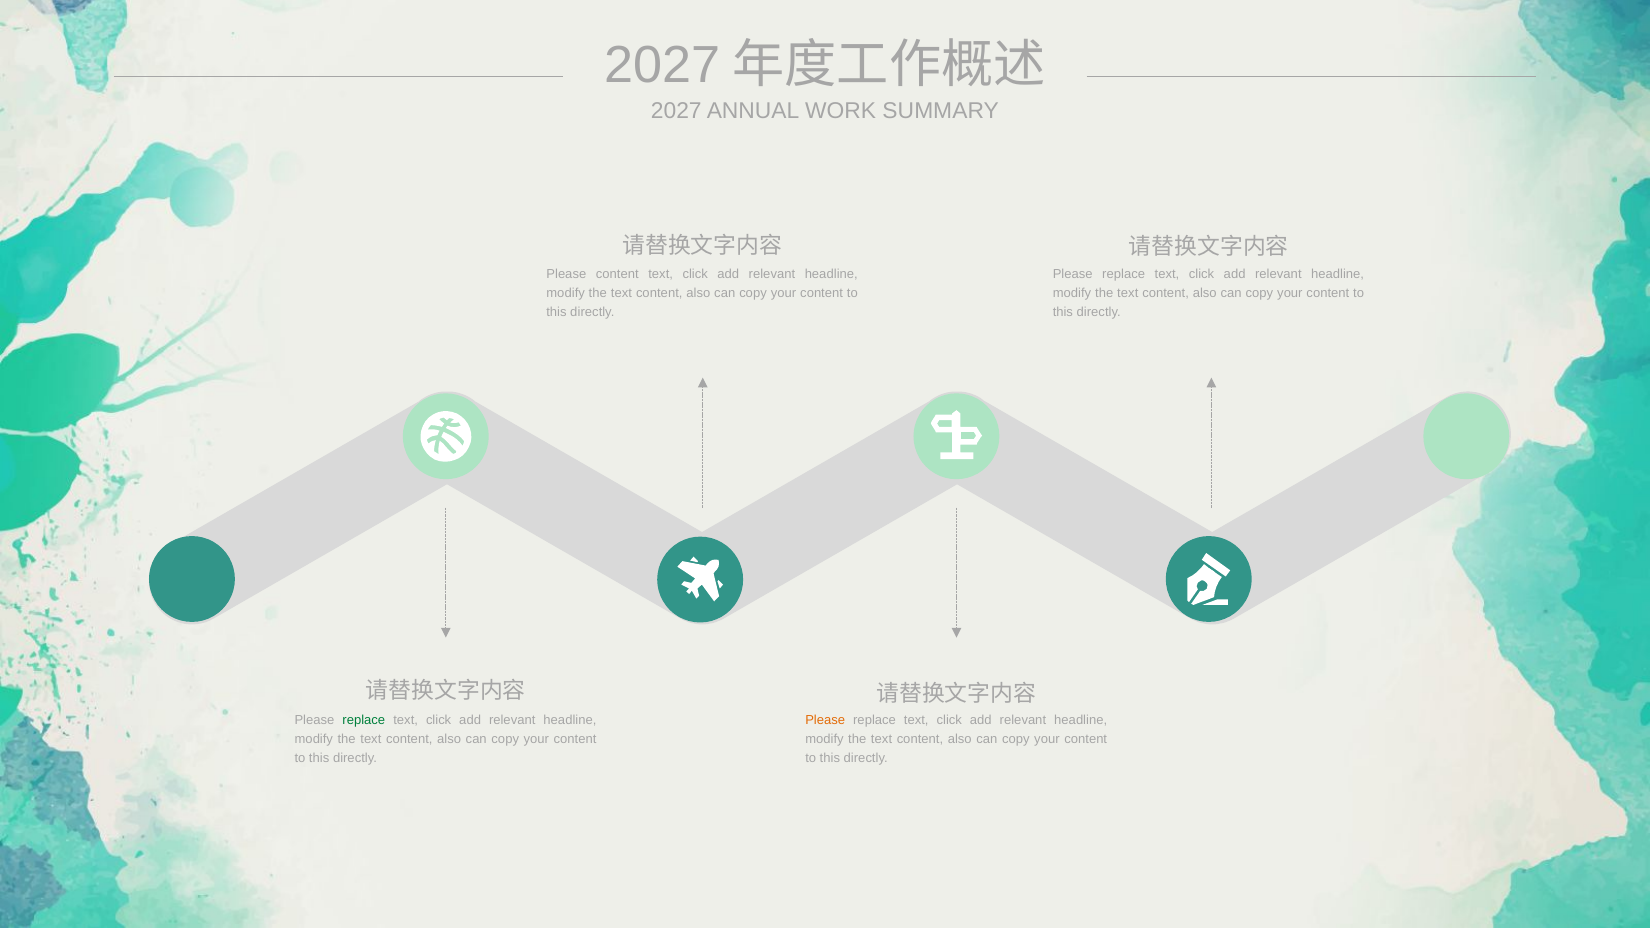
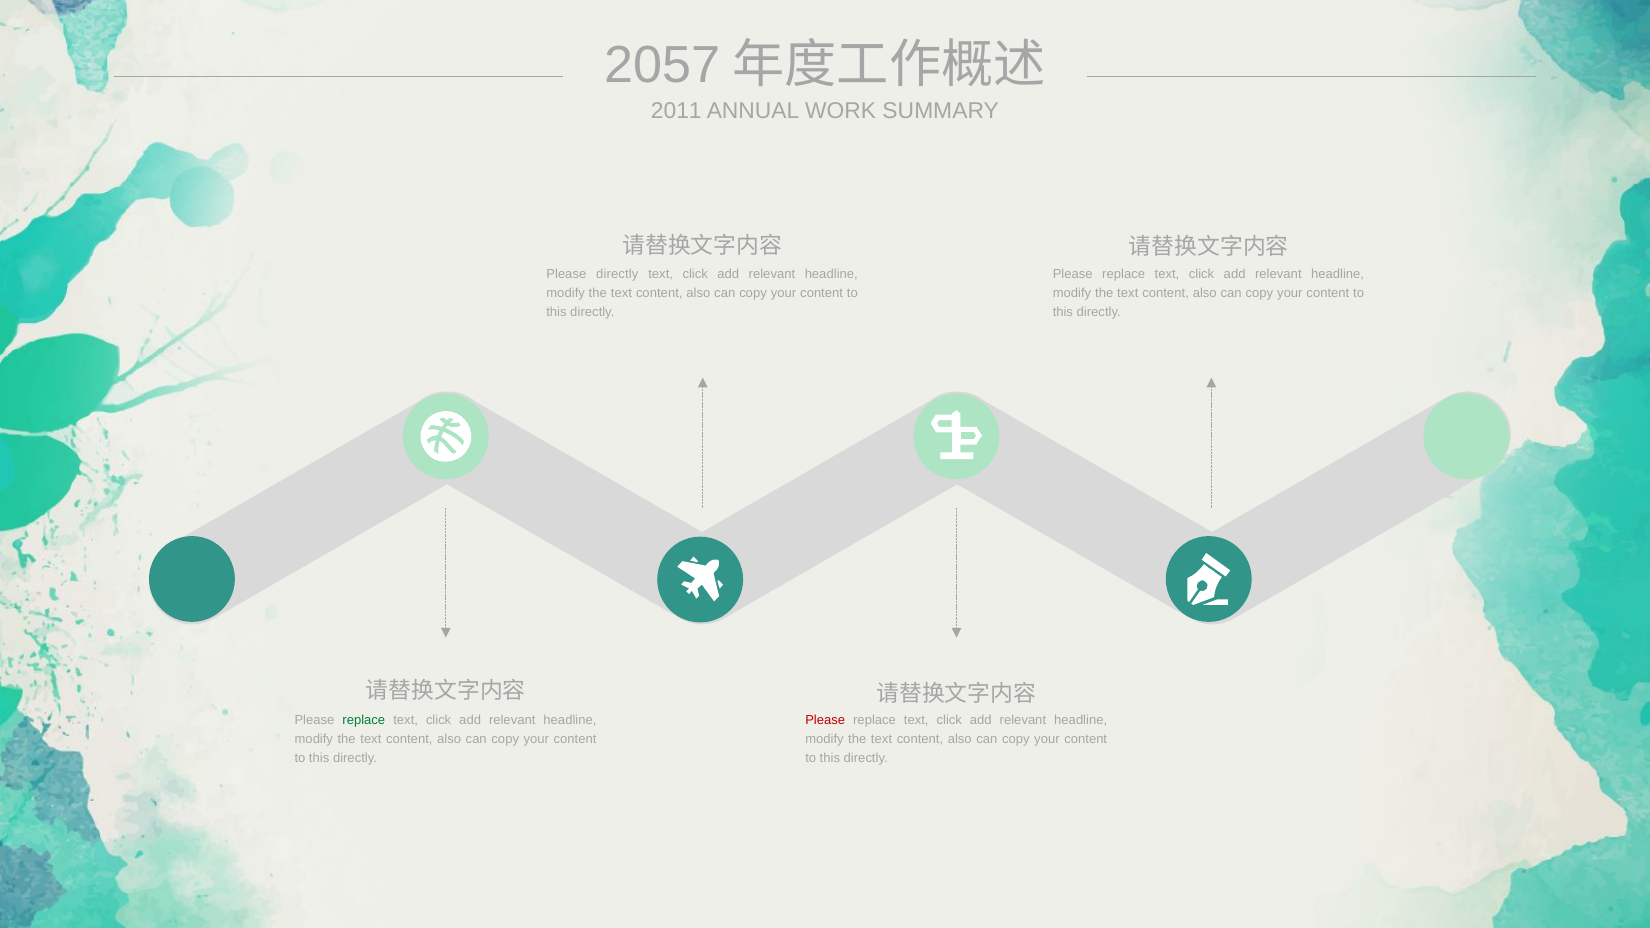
2027 at (662, 65): 2027 -> 2057
2027 at (676, 111): 2027 -> 2011
Please content: content -> directly
Please at (825, 721) colour: orange -> red
